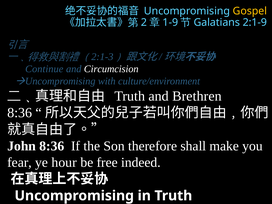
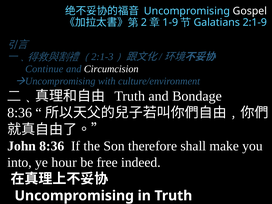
Gospel colour: yellow -> white
Brethren: Brethren -> Bondage
fear: fear -> into
